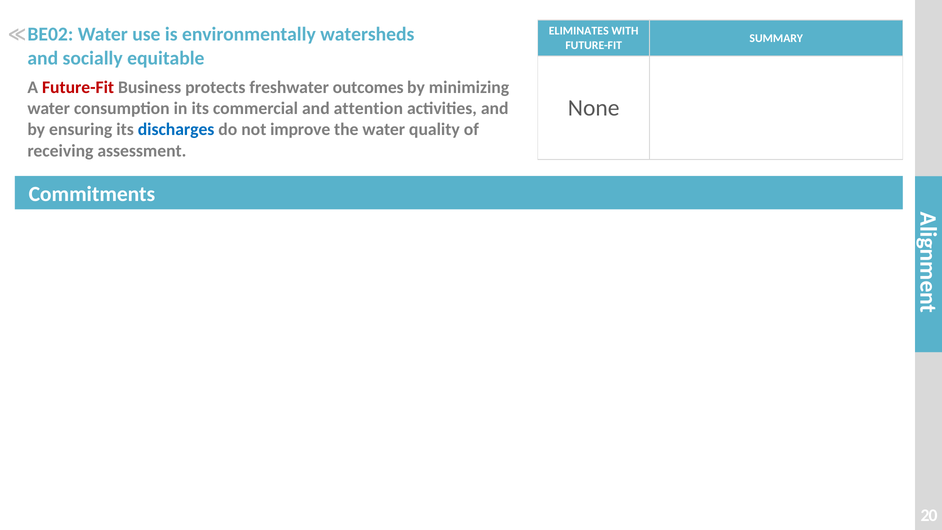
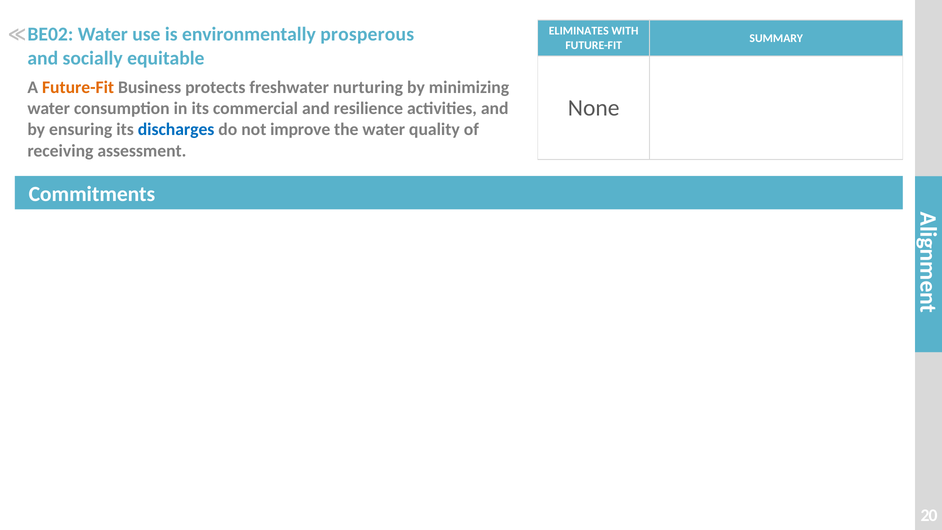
watersheds: watersheds -> prosperous
Future-Fit at (78, 87) colour: red -> orange
outcomes: outcomes -> nurturing
attention: attention -> resilience
